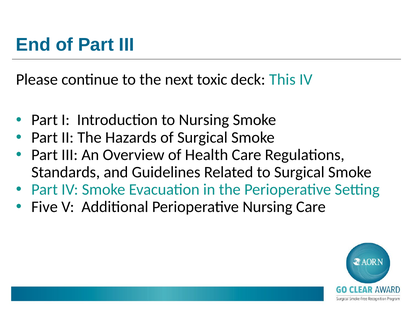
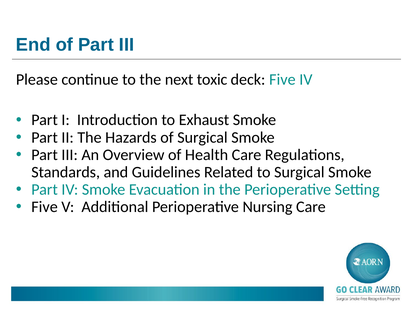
deck This: This -> Five
to Nursing: Nursing -> Exhaust
